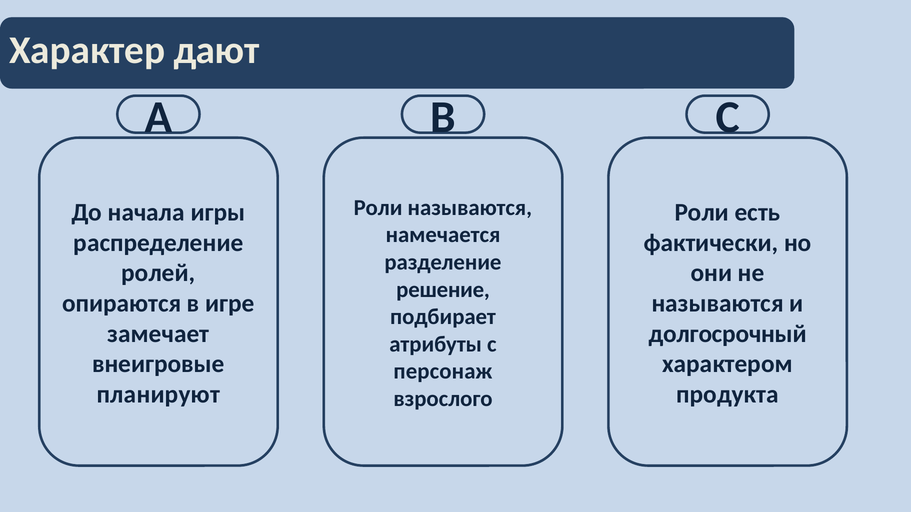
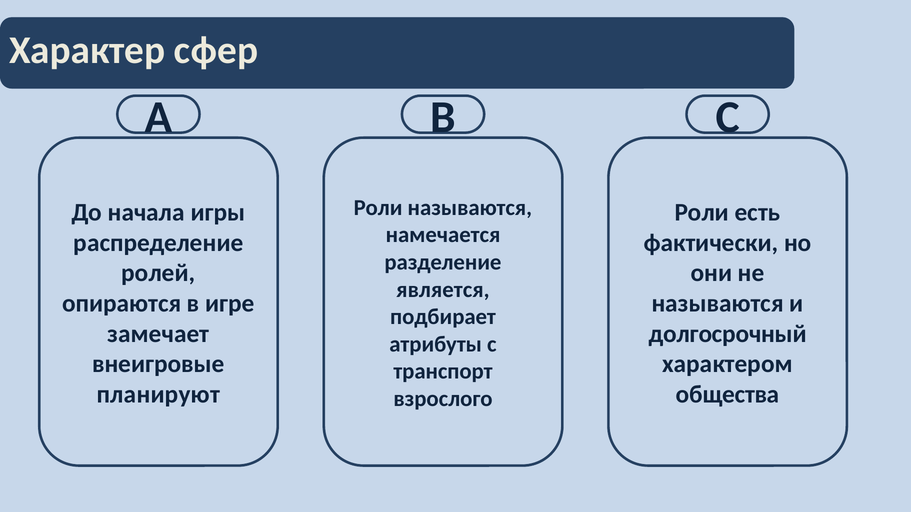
дают: дают -> сфер
решение: решение -> является
персонаж: персонаж -> транспорт
продукта: продукта -> общества
